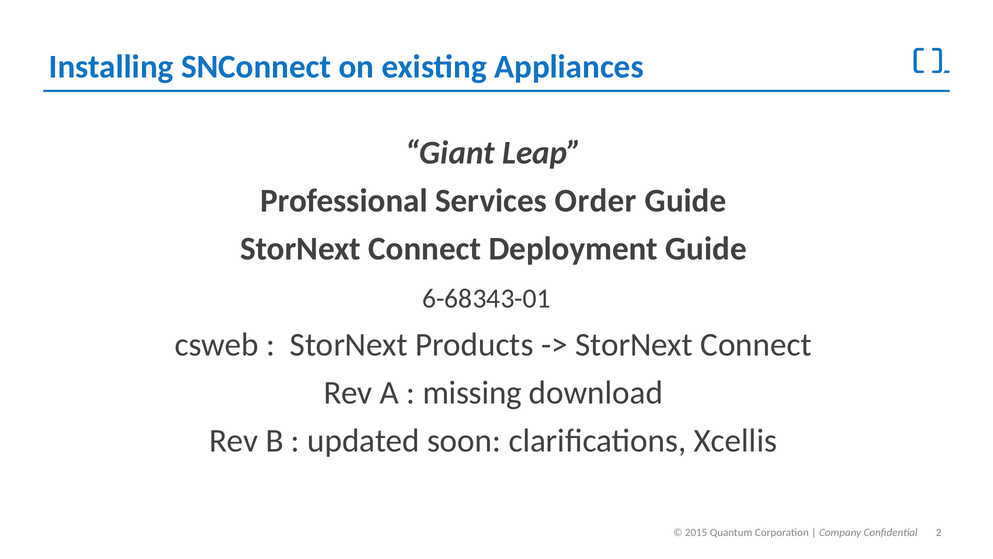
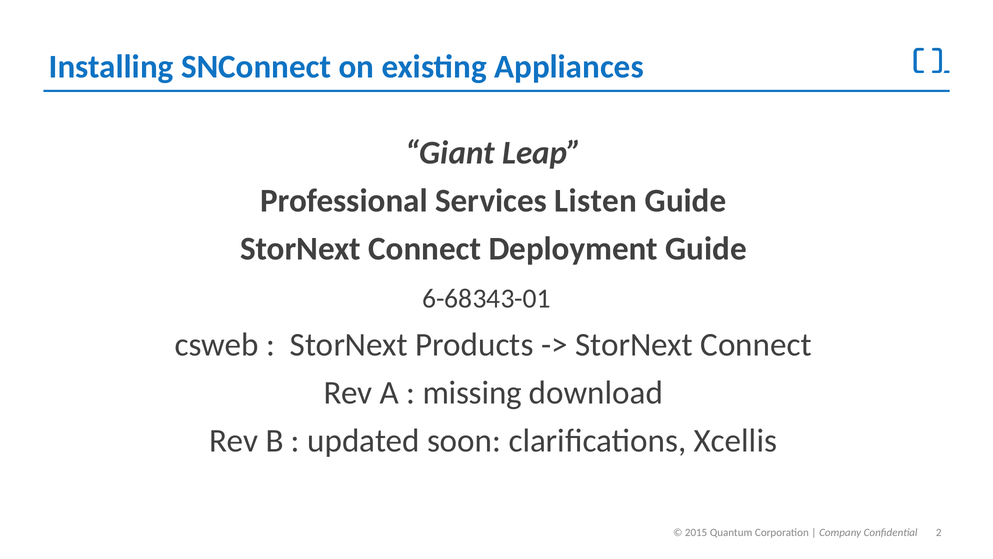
Order: Order -> Listen
